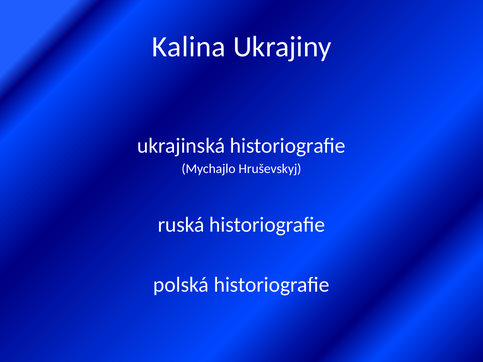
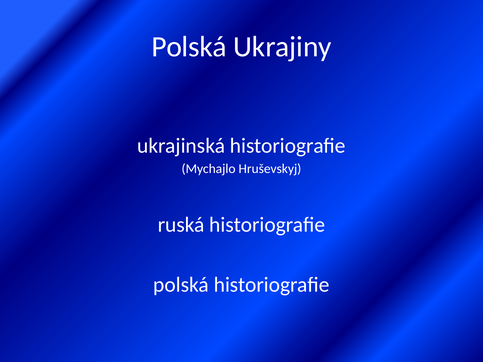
Kalina at (189, 47): Kalina -> Polská
